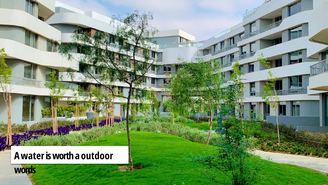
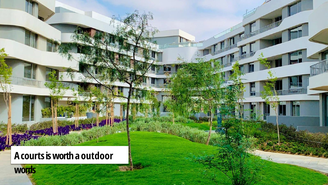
water: water -> courts
